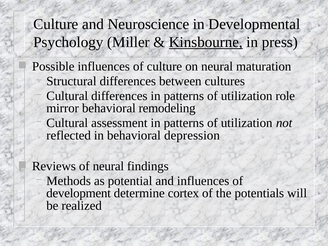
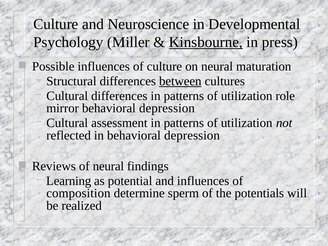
between underline: none -> present
mirror behavioral remodeling: remodeling -> depression
Methods: Methods -> Learning
development: development -> composition
cortex: cortex -> sperm
